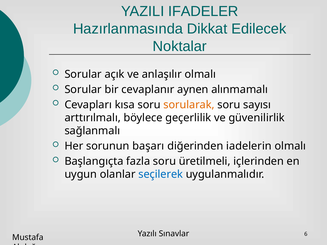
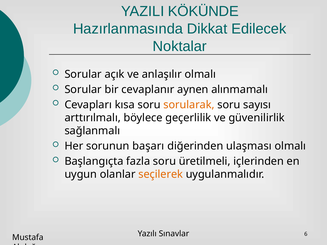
IFADELER: IFADELER -> KÖKÜNDE
iadelerin: iadelerin -> ulaşması
seçilerek colour: blue -> orange
